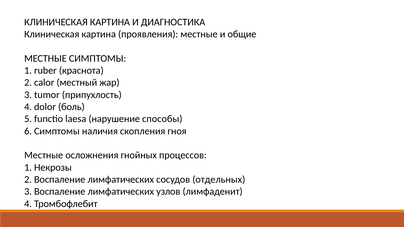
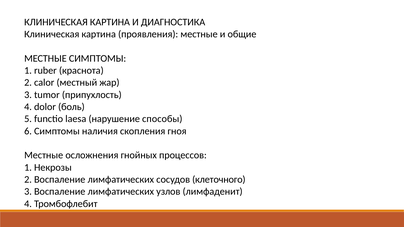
отдельных: отдельных -> клеточного
